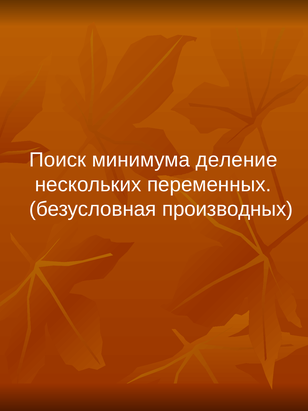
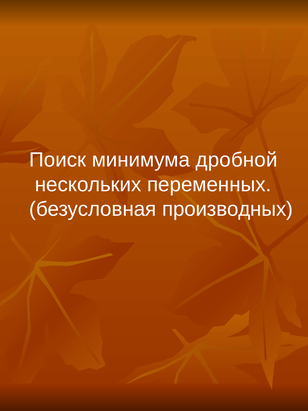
деление: деление -> дробной
